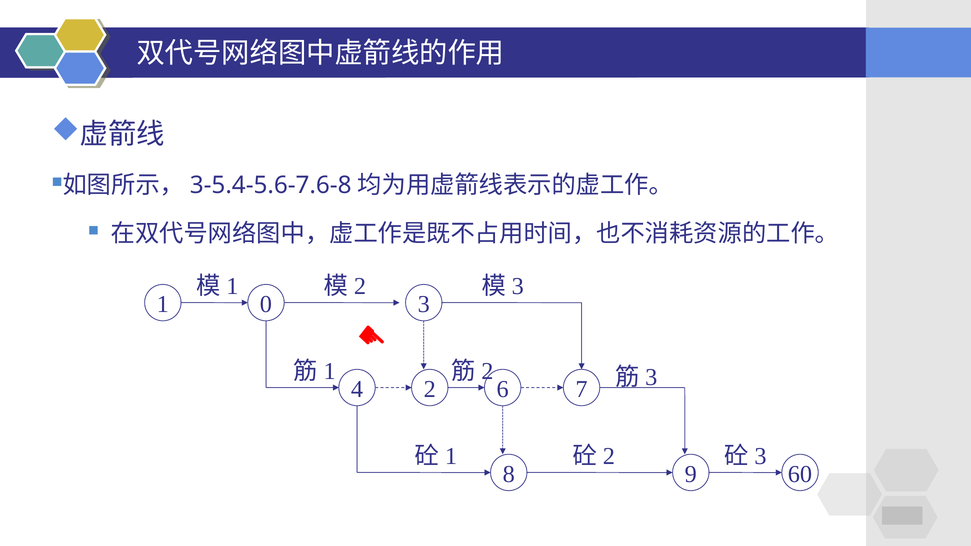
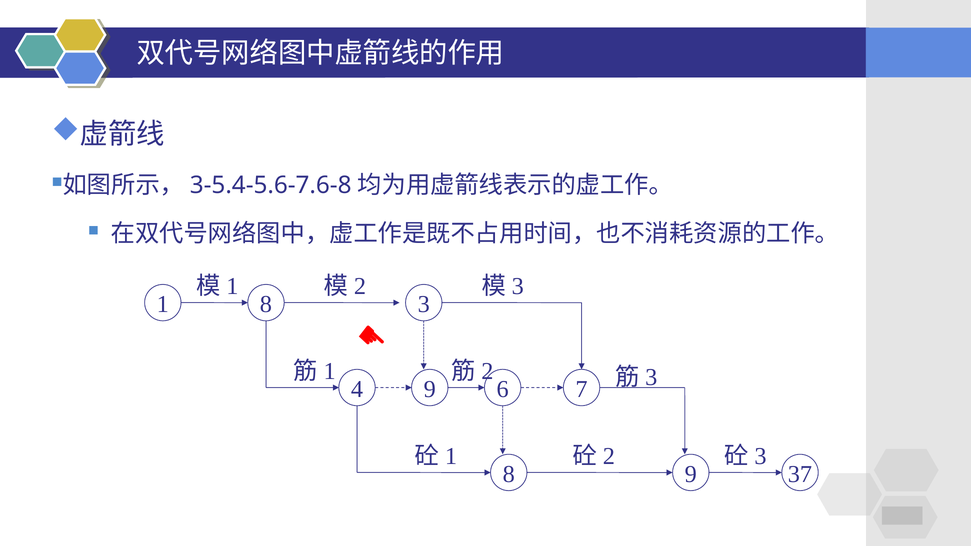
1 0: 0 -> 8
4 2: 2 -> 9
60: 60 -> 37
